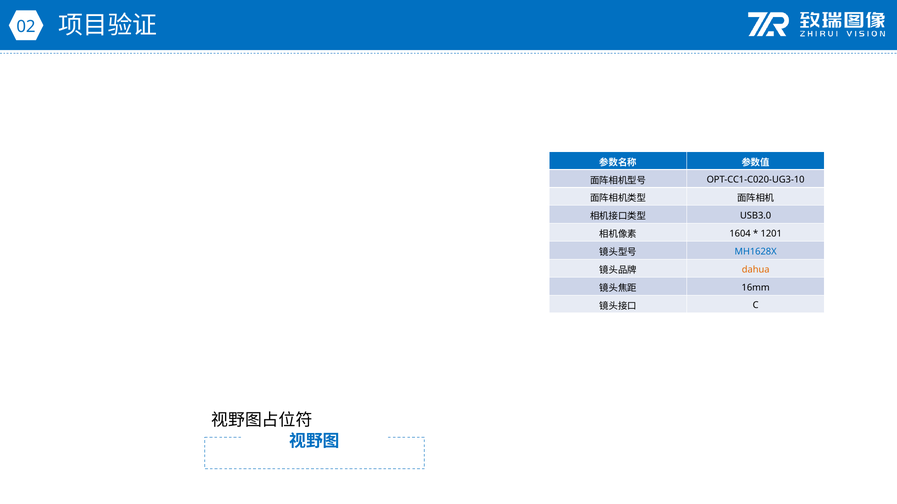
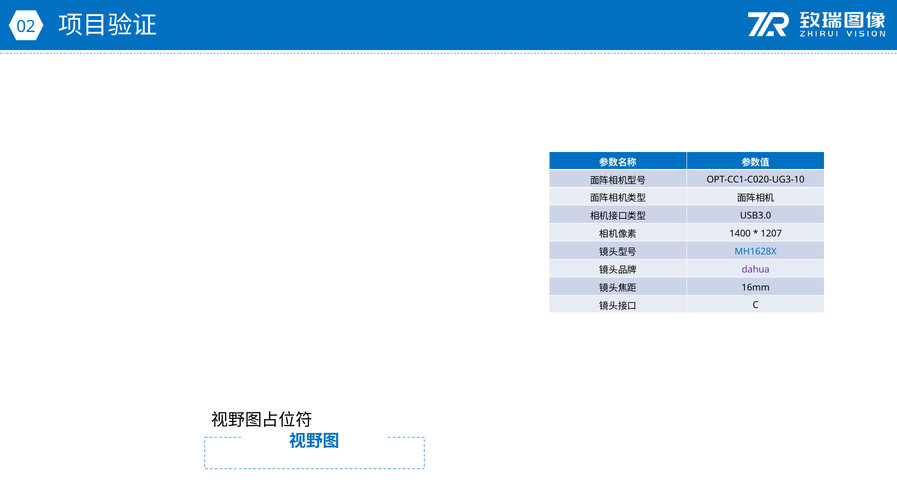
1604: 1604 -> 1400
1201: 1201 -> 1207
dahua colour: orange -> purple
